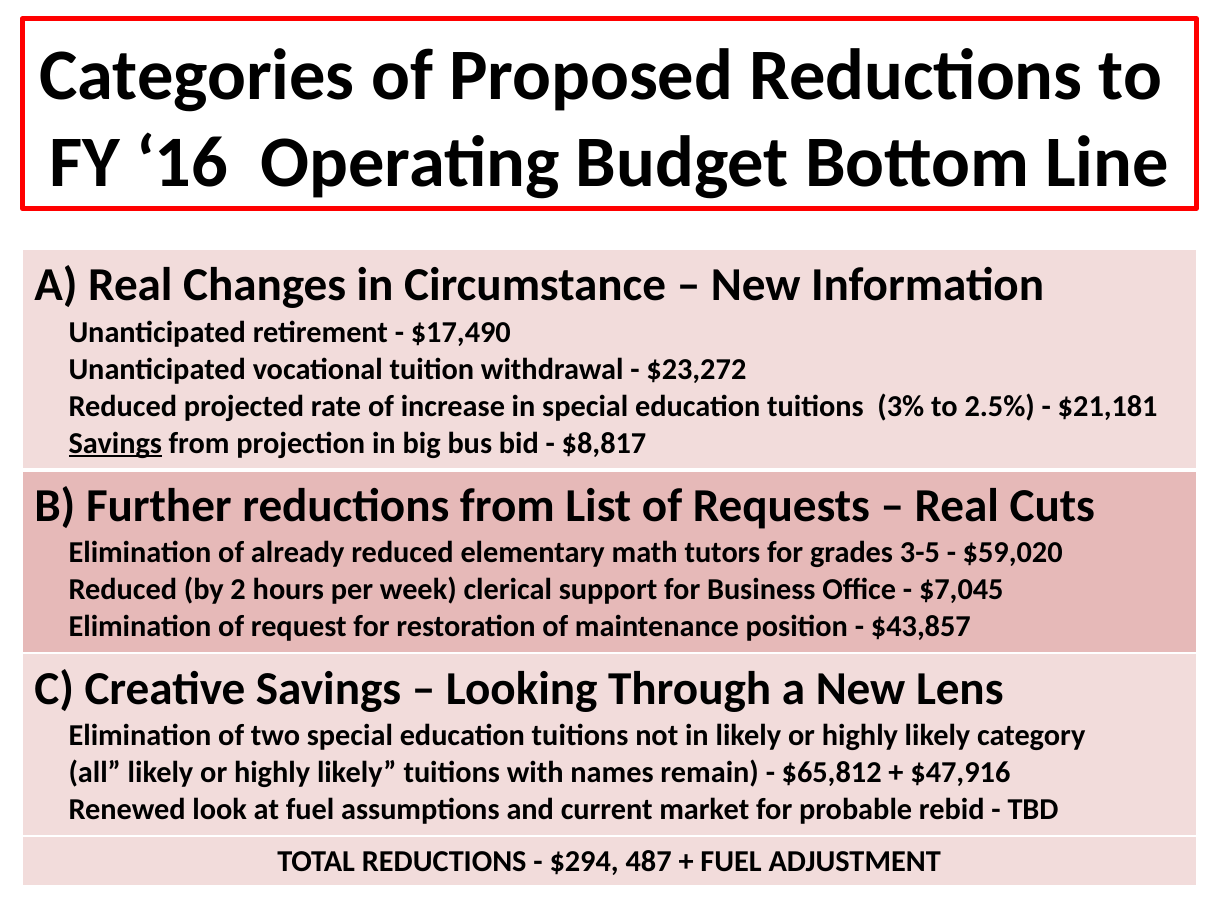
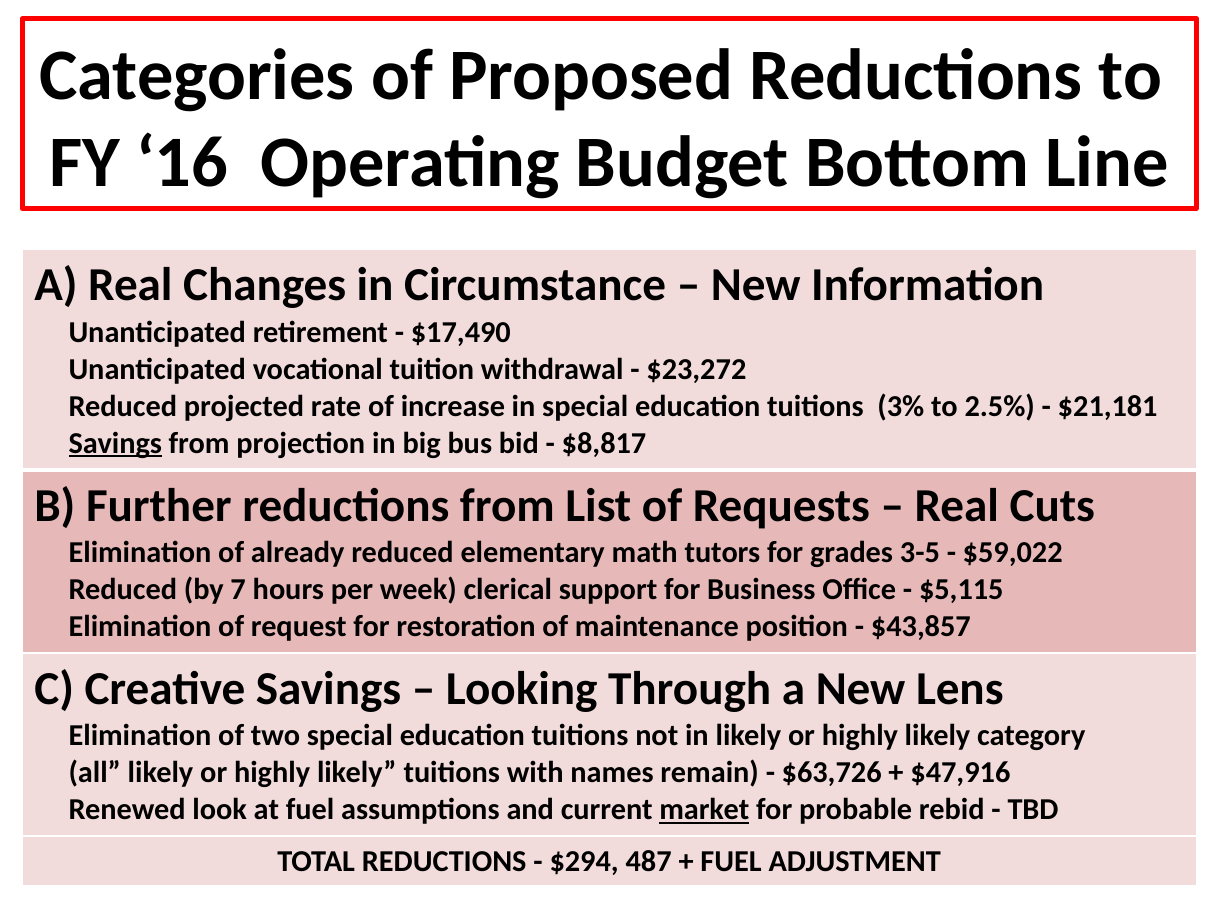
$59,020: $59,020 -> $59,022
2: 2 -> 7
$7,045: $7,045 -> $5,115
$65,812: $65,812 -> $63,726
market underline: none -> present
